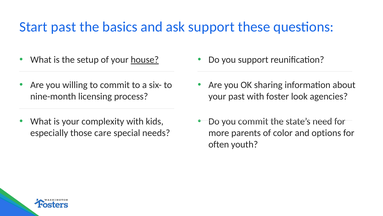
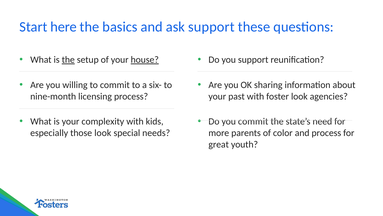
Start past: past -> here
the at (68, 60) underline: none -> present
those care: care -> look
and options: options -> process
often: often -> great
